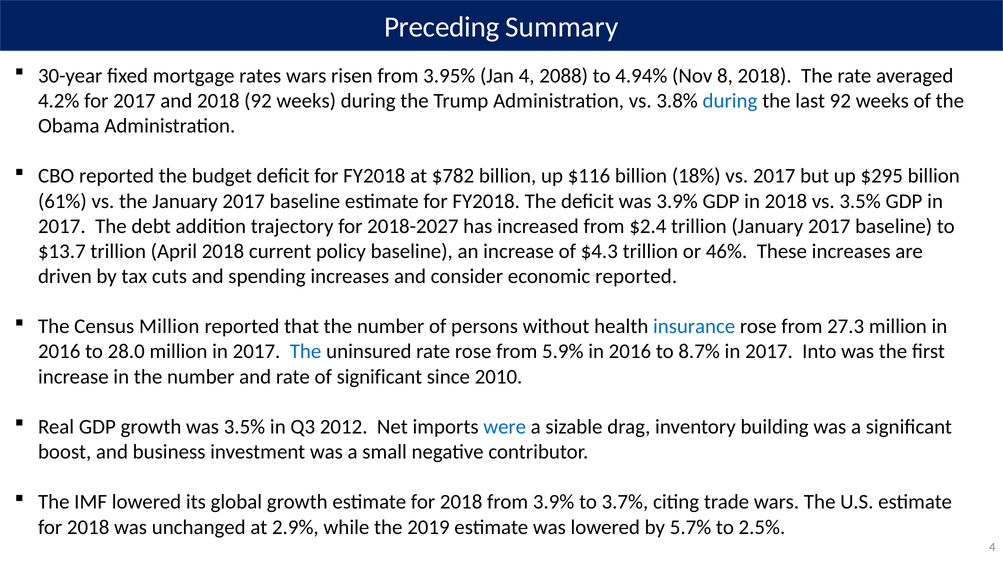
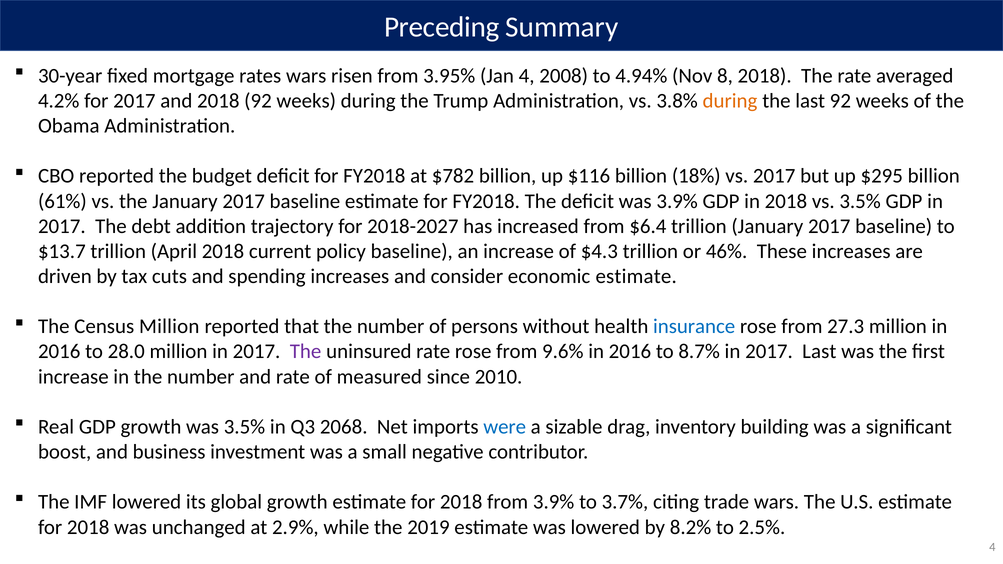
2088: 2088 -> 2008
during at (730, 101) colour: blue -> orange
$2.4: $2.4 -> $6.4
economic reported: reported -> estimate
The at (306, 352) colour: blue -> purple
5.9%: 5.9% -> 9.6%
2017 Into: Into -> Last
of significant: significant -> measured
2012: 2012 -> 2068
5.7%: 5.7% -> 8.2%
